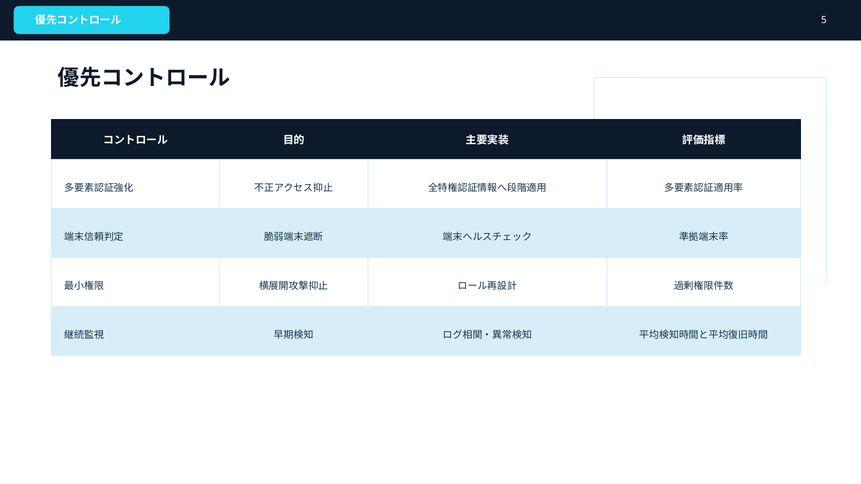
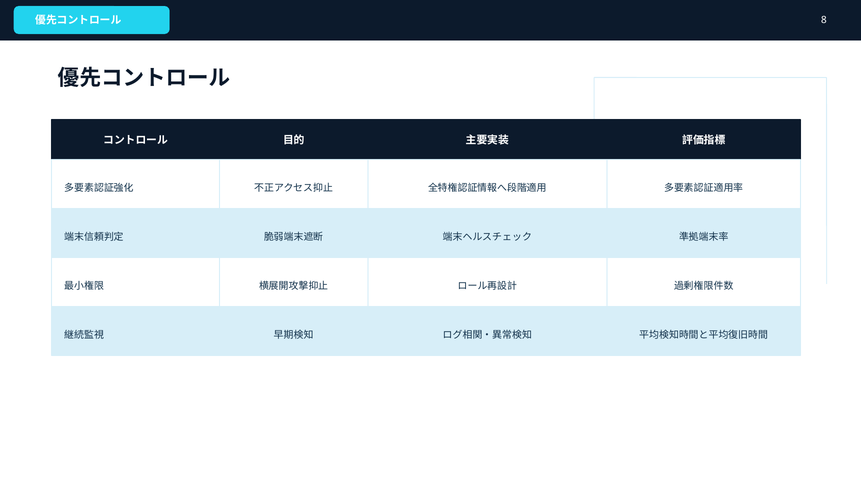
5: 5 -> 8
